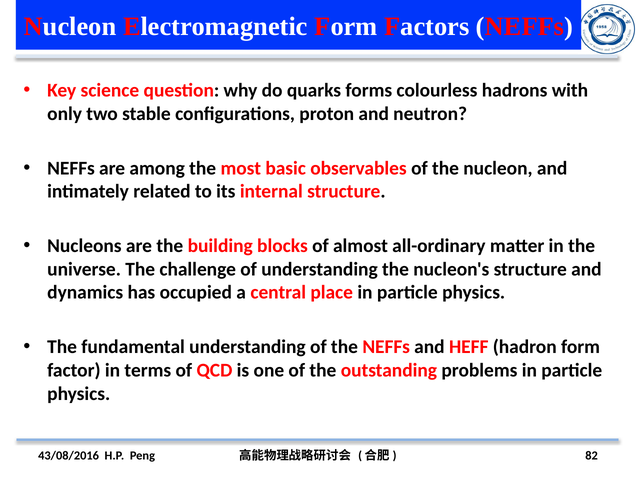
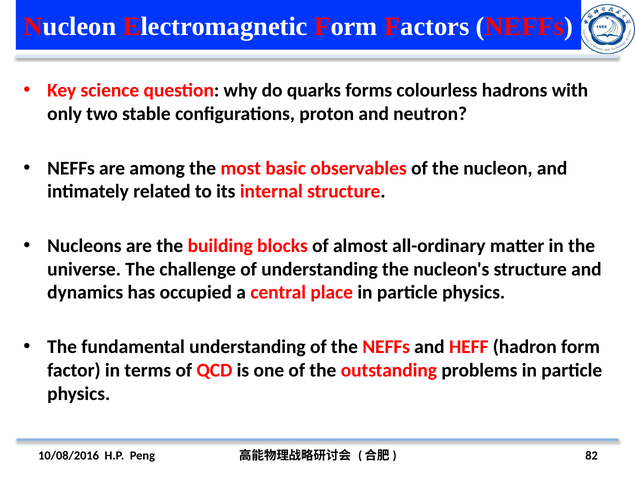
43/08/2016: 43/08/2016 -> 10/08/2016
